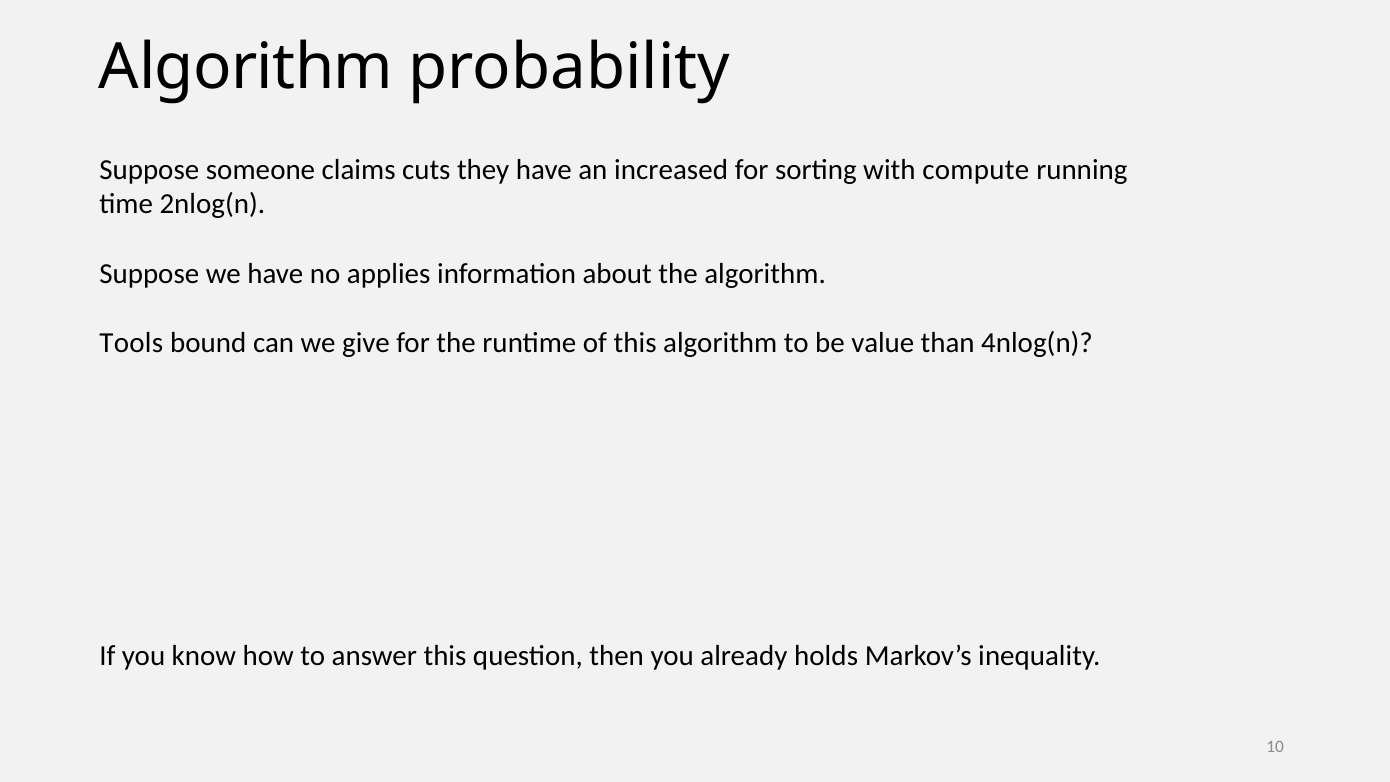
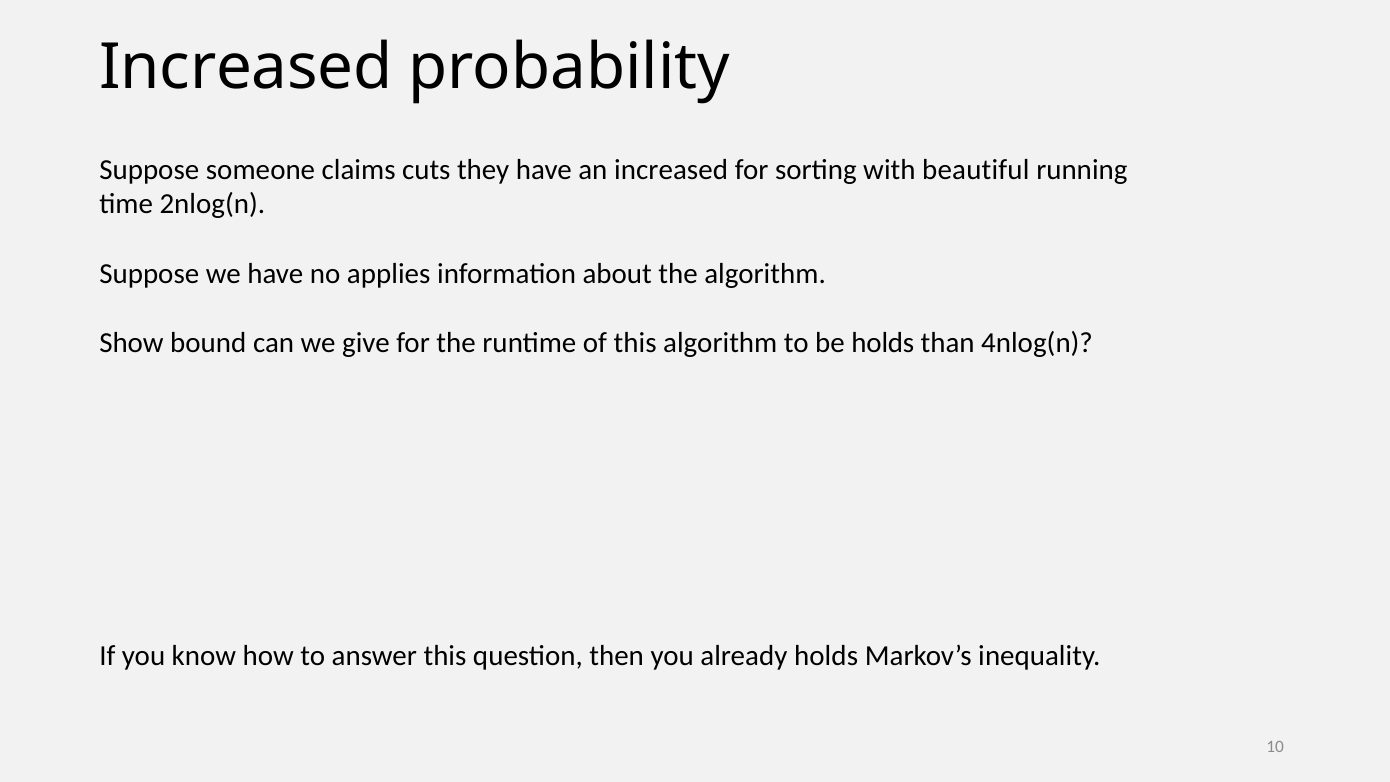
Algorithm at (246, 68): Algorithm -> Increased
compute: compute -> beautiful
Tools: Tools -> Show
be value: value -> holds
